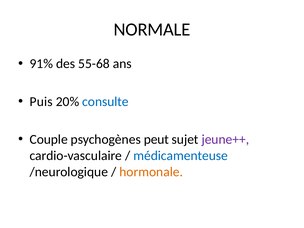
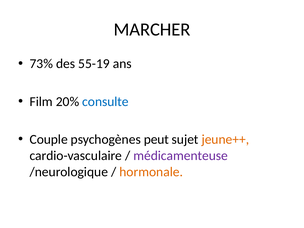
NORMALE: NORMALE -> MARCHER
91%: 91% -> 73%
55-68: 55-68 -> 55-19
Puis: Puis -> Film
jeune++ colour: purple -> orange
médicamenteuse colour: blue -> purple
